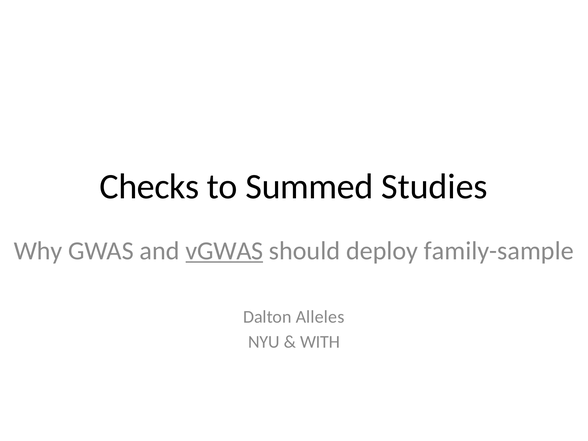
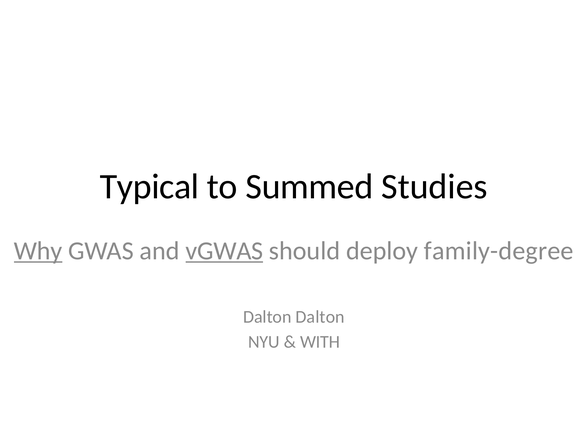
Checks: Checks -> Typical
Why underline: none -> present
family-sample: family-sample -> family-degree
Dalton Alleles: Alleles -> Dalton
